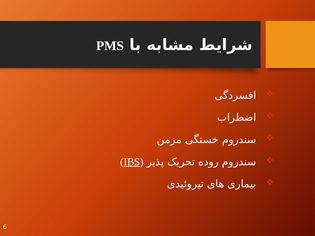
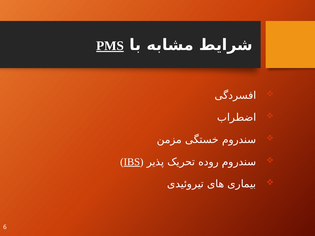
PMS underline: none -> present
